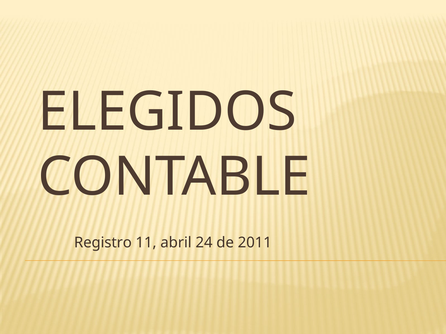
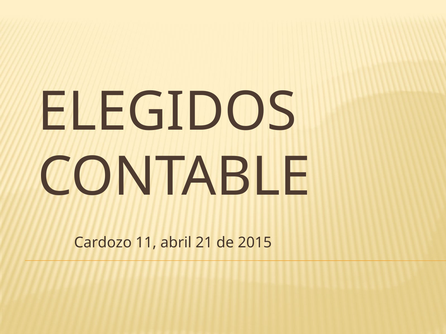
Registro: Registro -> Cardozo
24: 24 -> 21
2011: 2011 -> 2015
